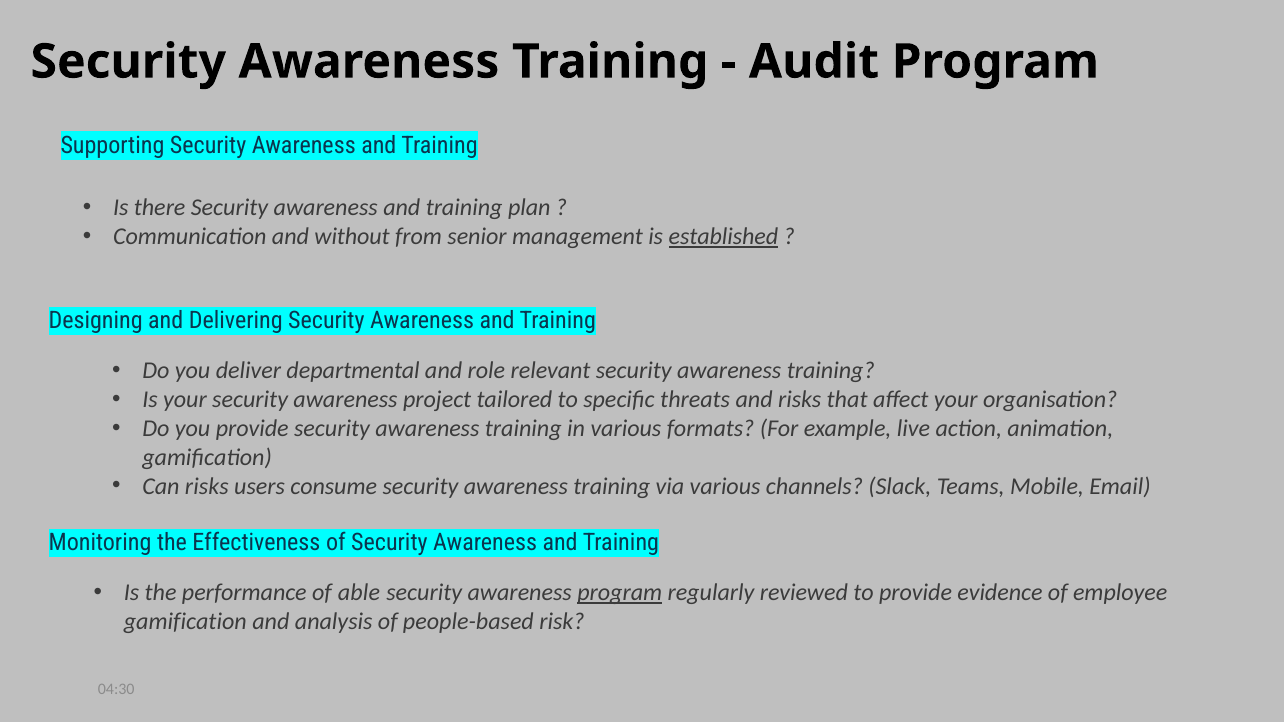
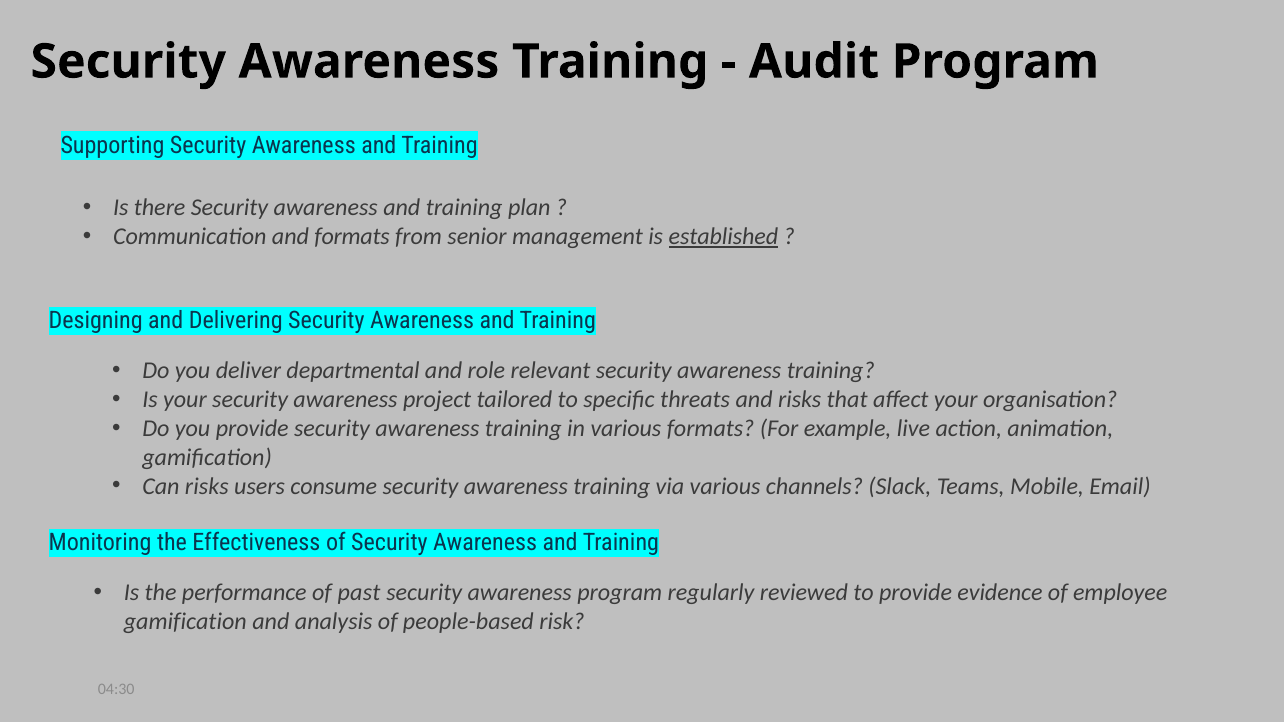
and without: without -> formats
able: able -> past
program at (620, 593) underline: present -> none
